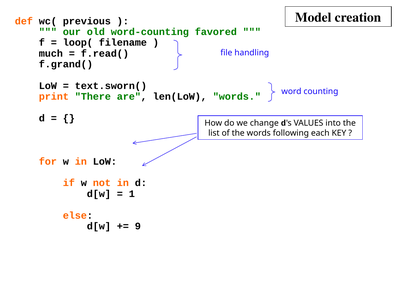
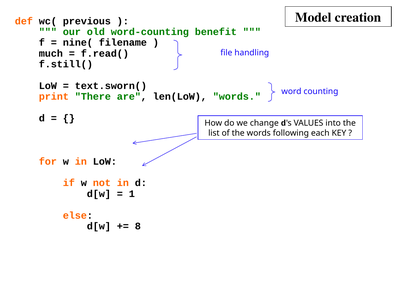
favored: favored -> benefit
loop(: loop( -> nine(
f.grand(: f.grand( -> f.still(
9: 9 -> 8
